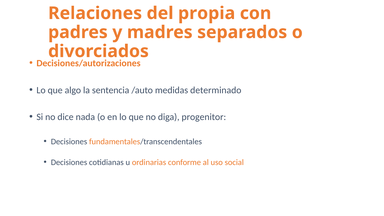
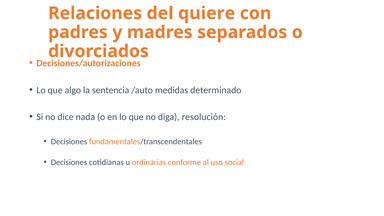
propia: propia -> quiere
progenitor: progenitor -> resolución
